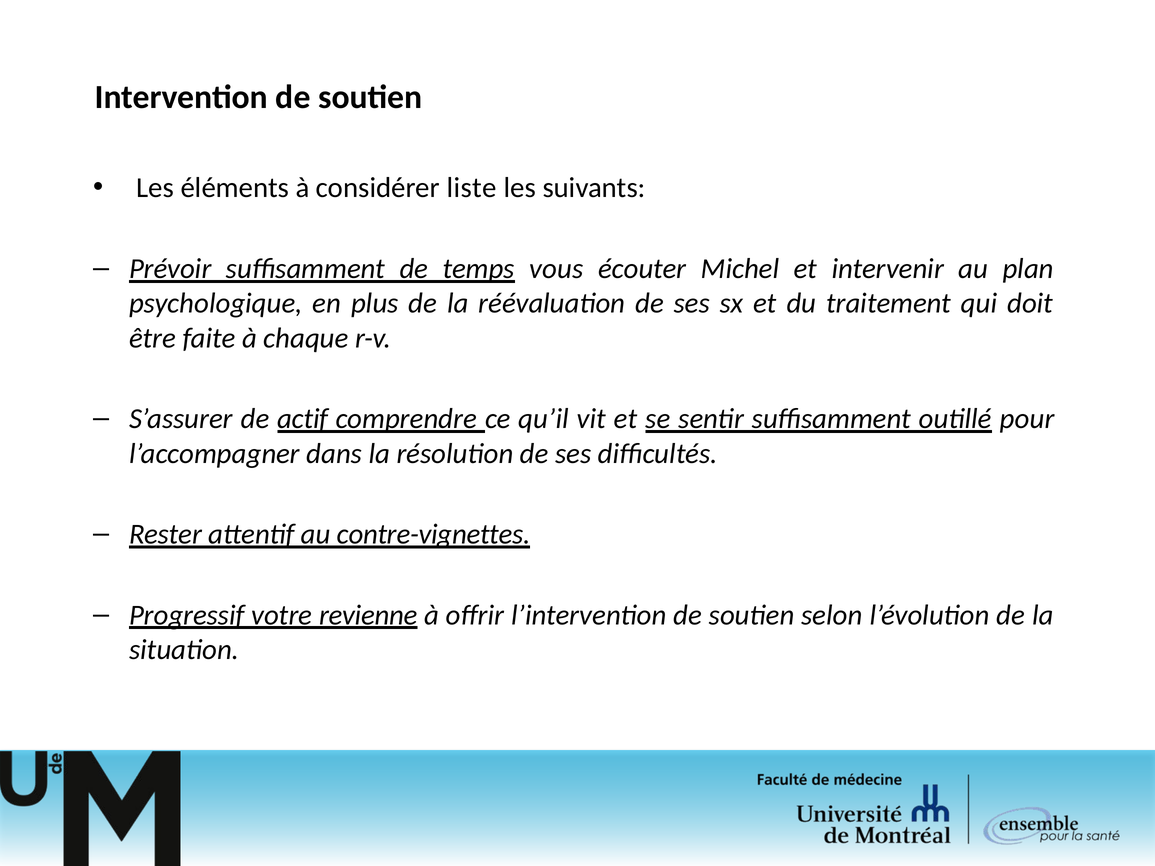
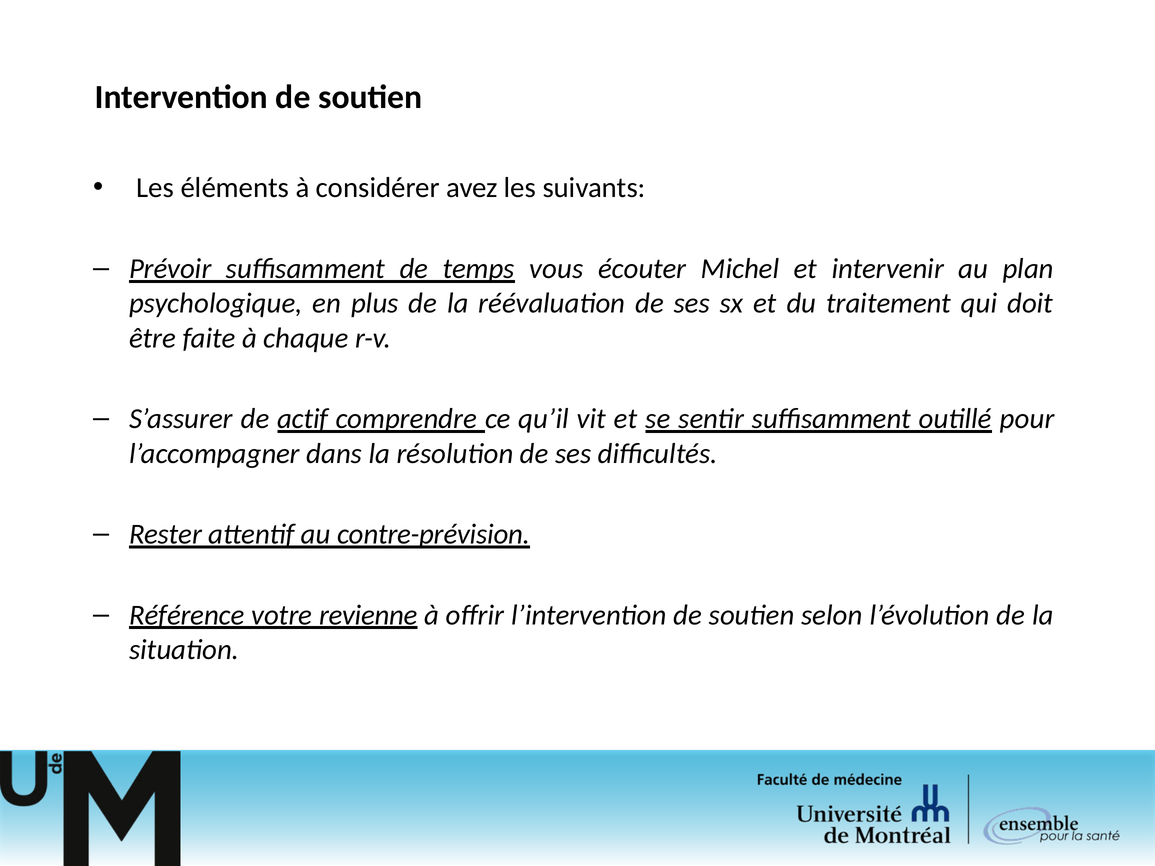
liste: liste -> avez
contre-vignettes: contre-vignettes -> contre-prévision
Progressif: Progressif -> Référence
